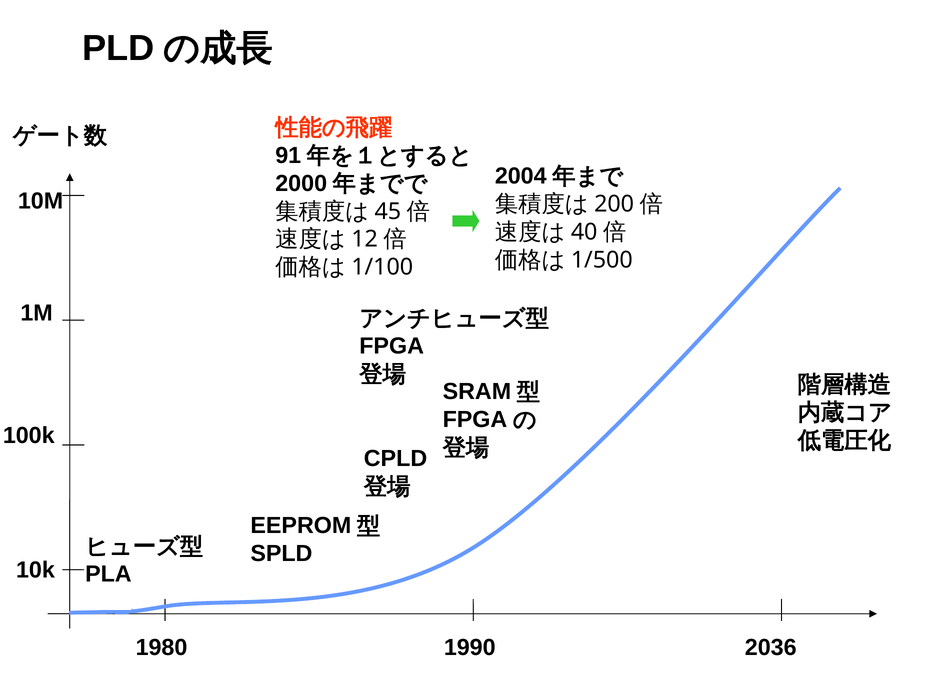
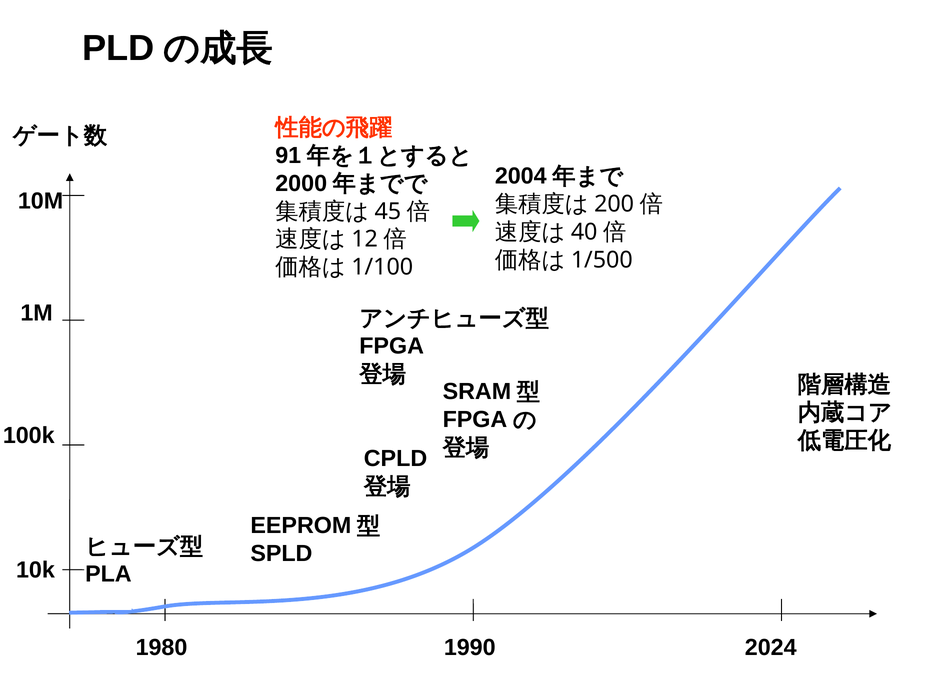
2036: 2036 -> 2024
